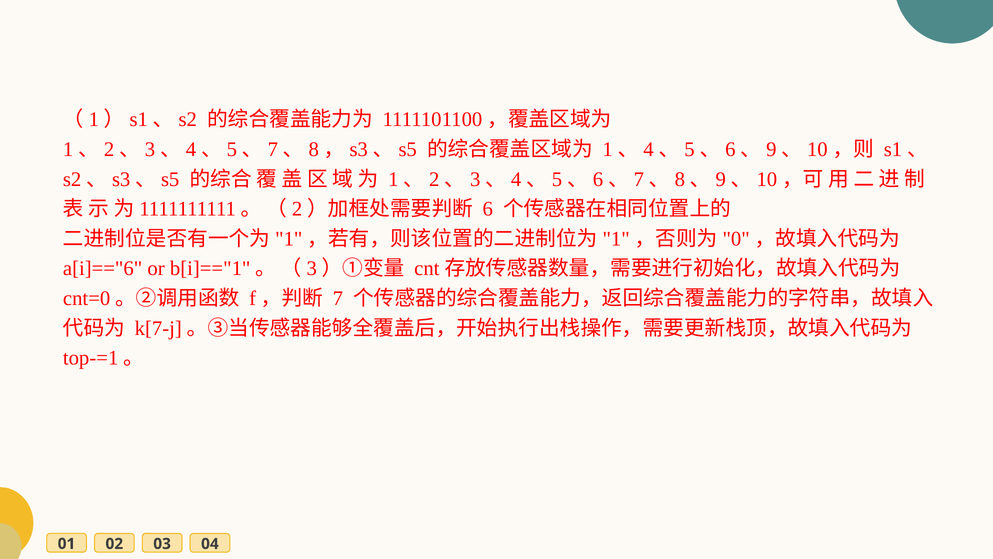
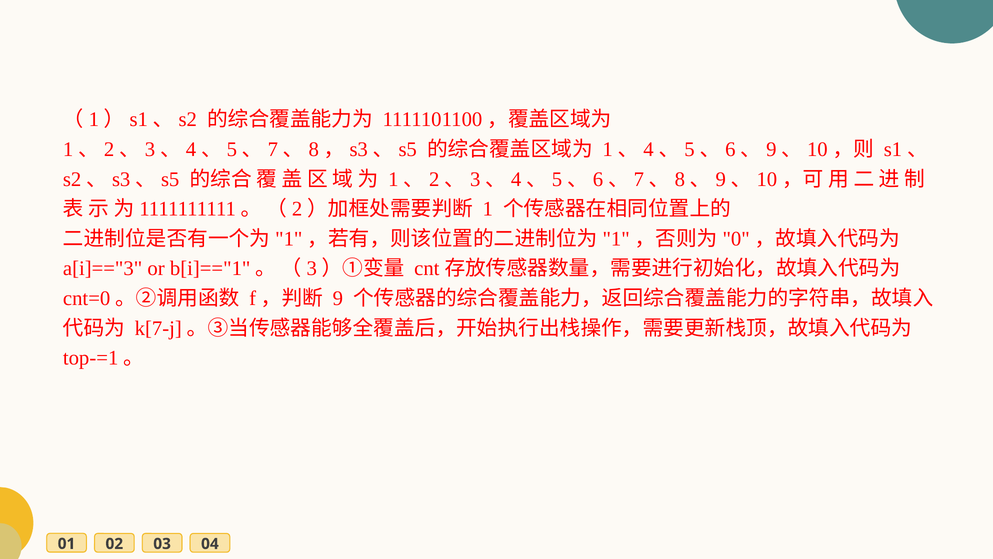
6: 6 -> 1
a[i]=="6: a[i]=="6 -> a[i]=="3
7: 7 -> 9
